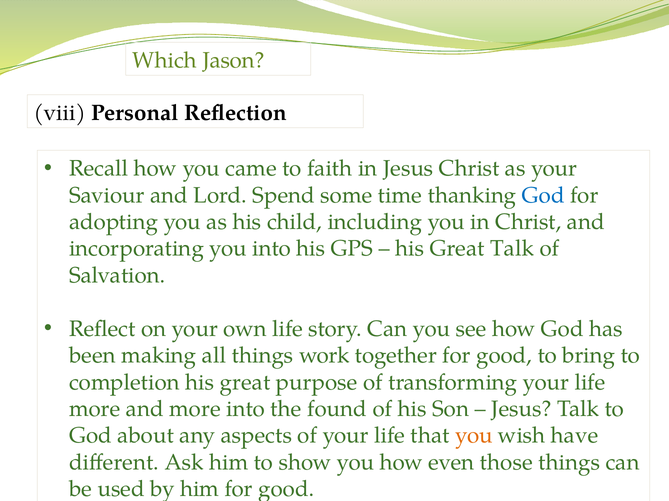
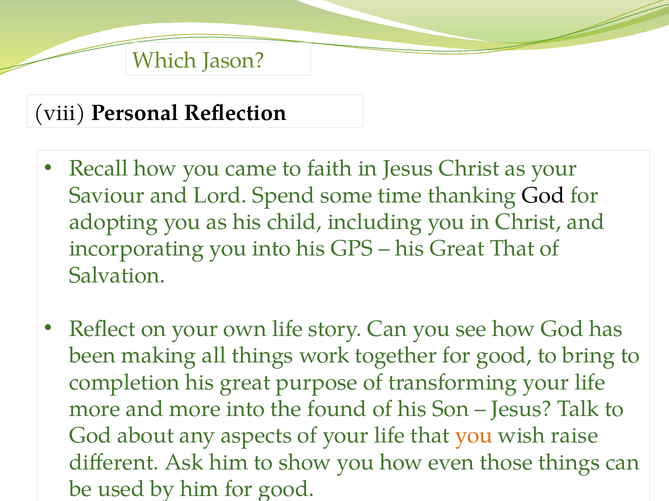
God at (543, 195) colour: blue -> black
Great Talk: Talk -> That
have: have -> raise
